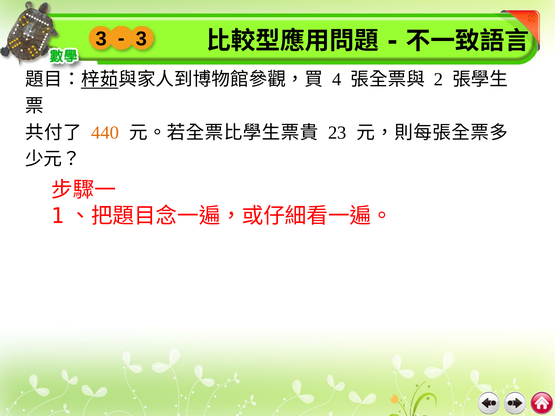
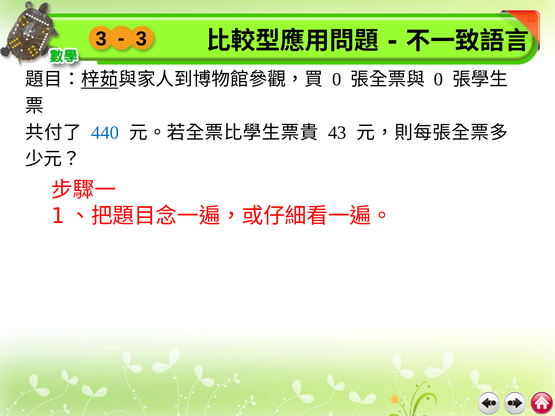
4 at (337, 79): 4 -> 0
2 at (438, 79): 2 -> 0
440 colour: orange -> blue
23: 23 -> 43
